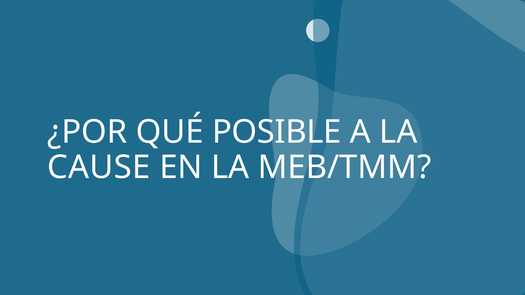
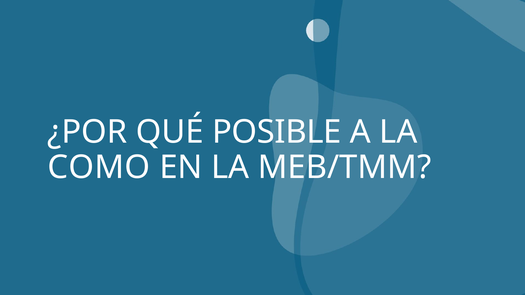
CAUSE: CAUSE -> COMO
